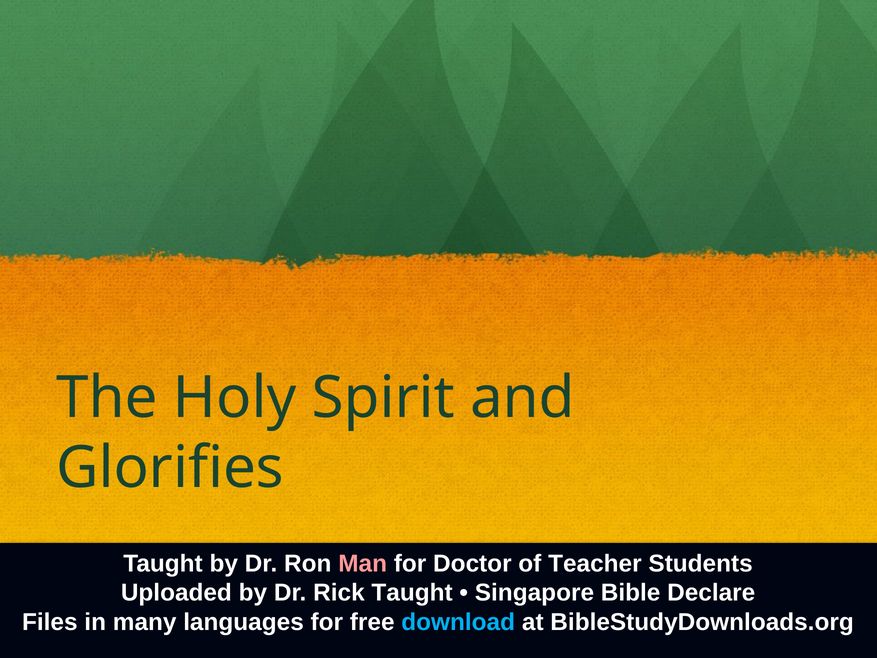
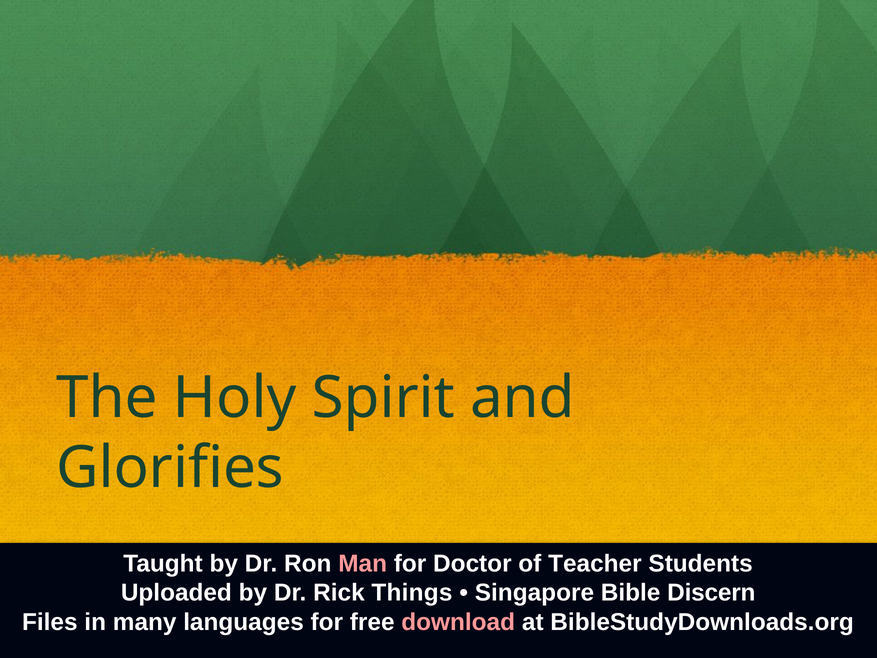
Rick Taught: Taught -> Things
Declare: Declare -> Discern
download colour: light blue -> pink
